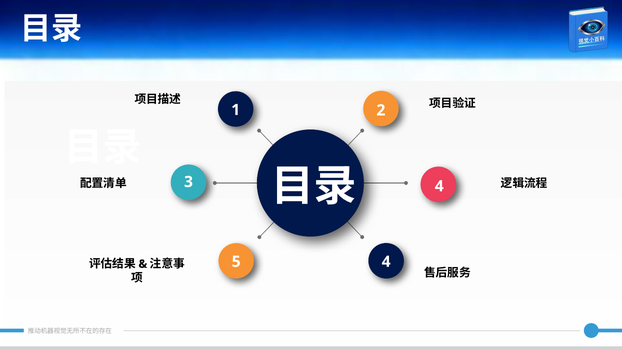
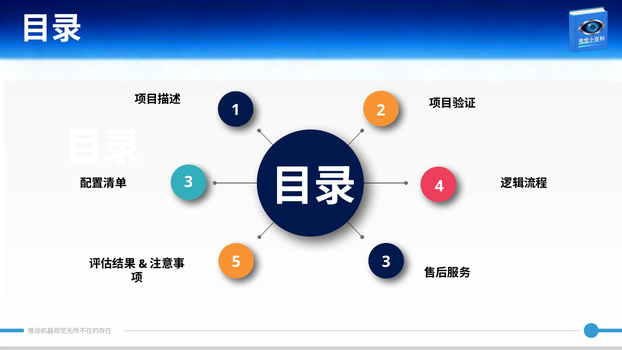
5 4: 4 -> 3
